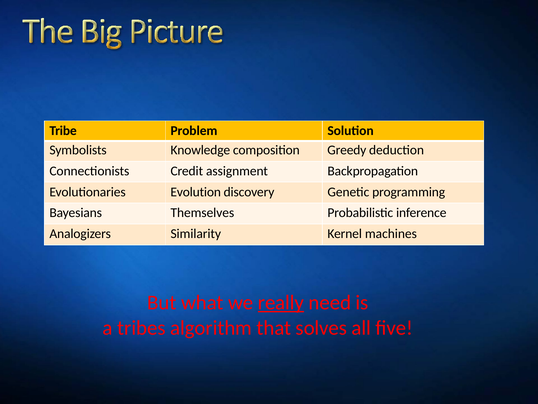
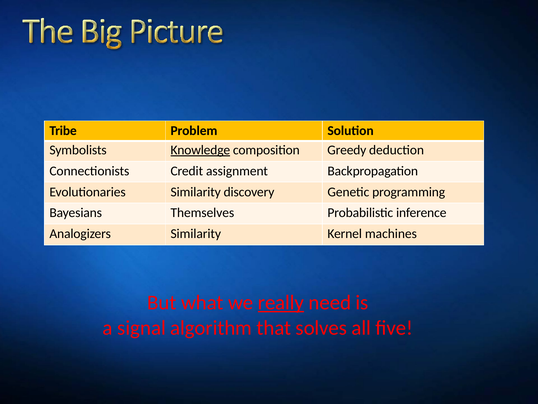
Knowledge underline: none -> present
Evolutionaries Evolution: Evolution -> Similarity
tribes: tribes -> signal
